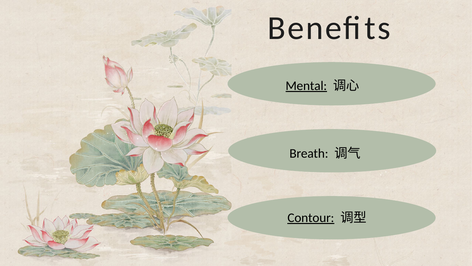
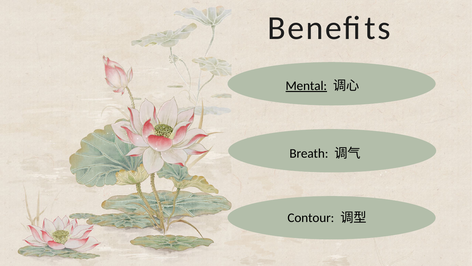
Contour underline: present -> none
